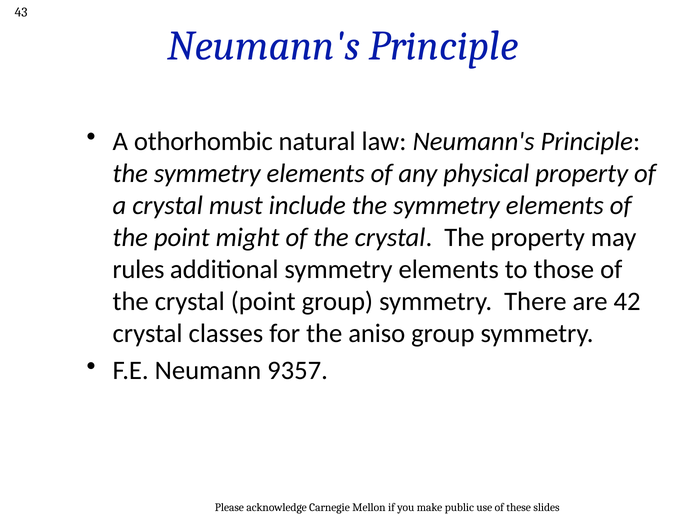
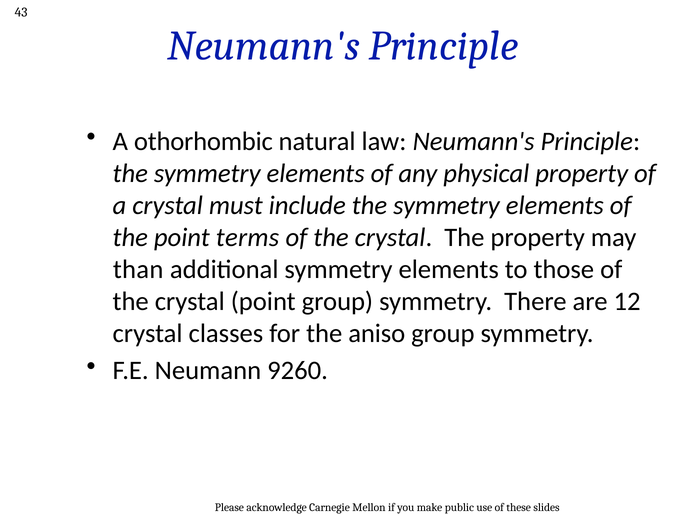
might: might -> terms
rules: rules -> than
42: 42 -> 12
9357: 9357 -> 9260
